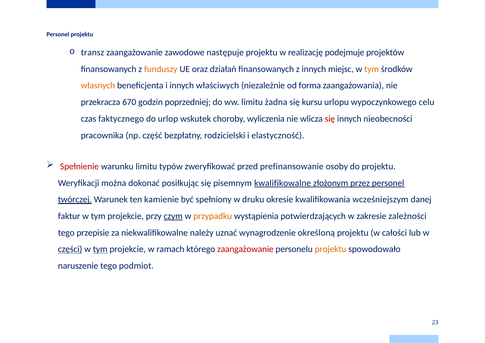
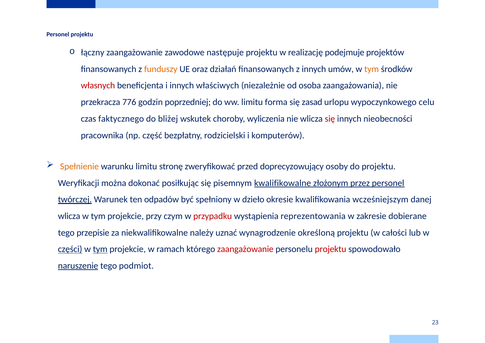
transz: transz -> łączny
miejsc: miejsc -> umów
własnych colour: orange -> red
forma: forma -> osoba
670: 670 -> 776
żadna: żadna -> forma
kursu: kursu -> zasad
urlop: urlop -> bliżej
elastyczność: elastyczność -> komputerów
Spełnienie colour: red -> orange
typów: typów -> stronę
prefinansowanie: prefinansowanie -> doprecyzowujący
kamienie: kamienie -> odpadów
druku: druku -> dzieło
faktur at (69, 216): faktur -> wlicza
czym underline: present -> none
przypadku colour: orange -> red
potwierdzających: potwierdzających -> reprezentowania
zależności: zależności -> dobierane
projektu at (331, 249) colour: orange -> red
naruszenie underline: none -> present
